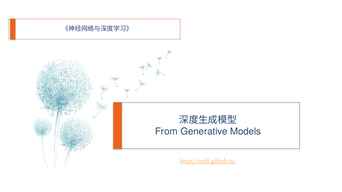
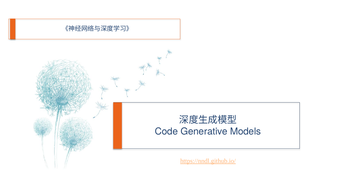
From: From -> Code
